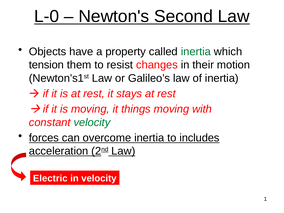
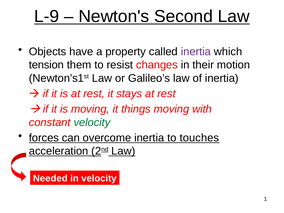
L-0: L-0 -> L-9
inertia at (196, 52) colour: green -> purple
includes: includes -> touches
Electric: Electric -> Needed
